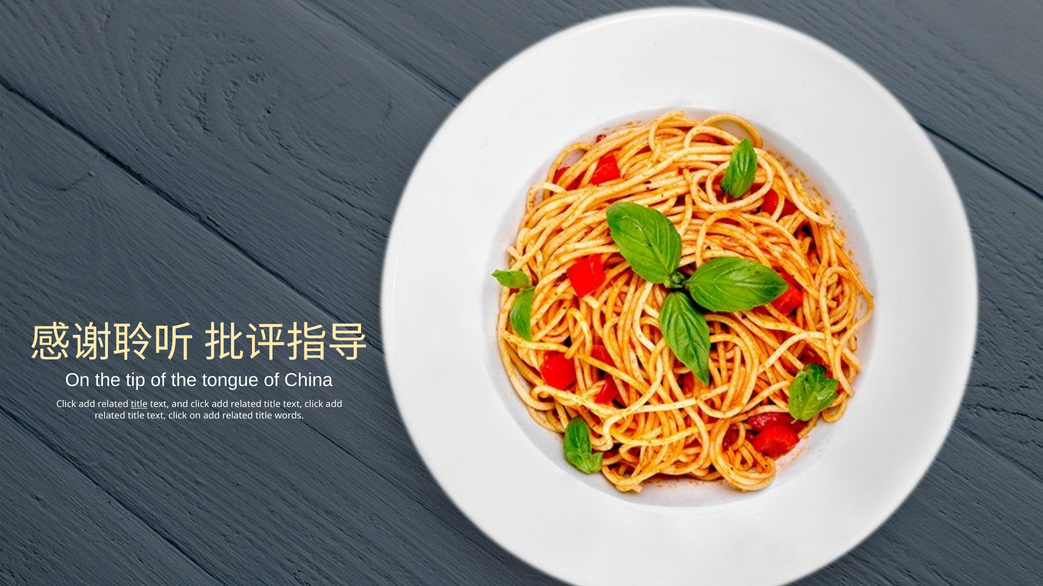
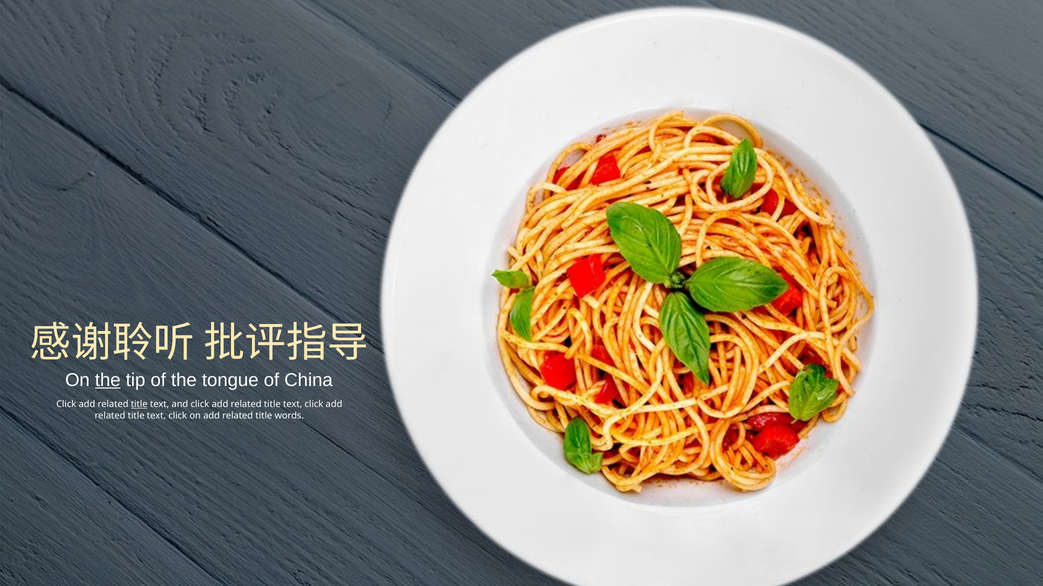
the at (108, 380) underline: none -> present
